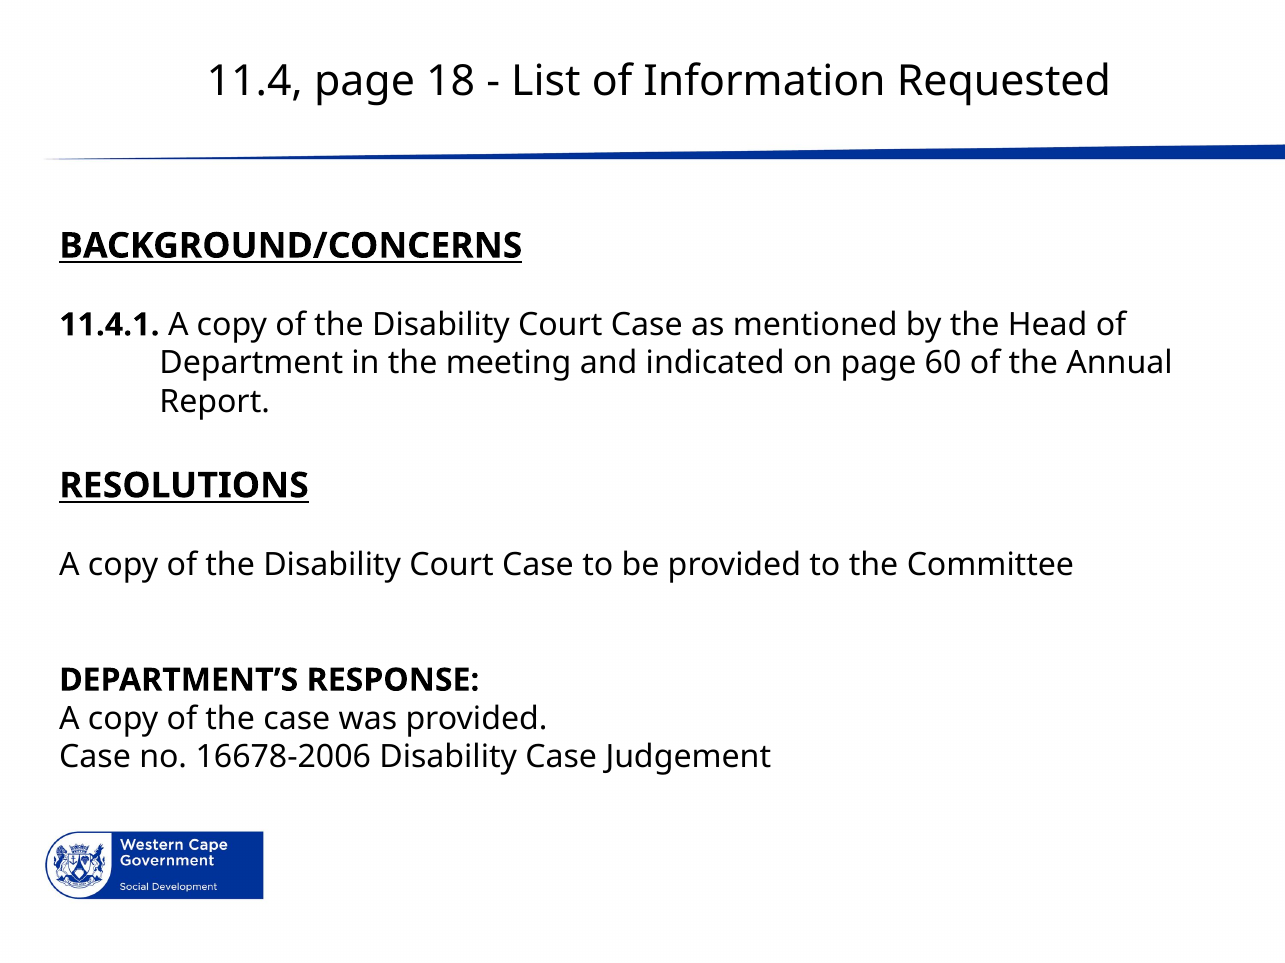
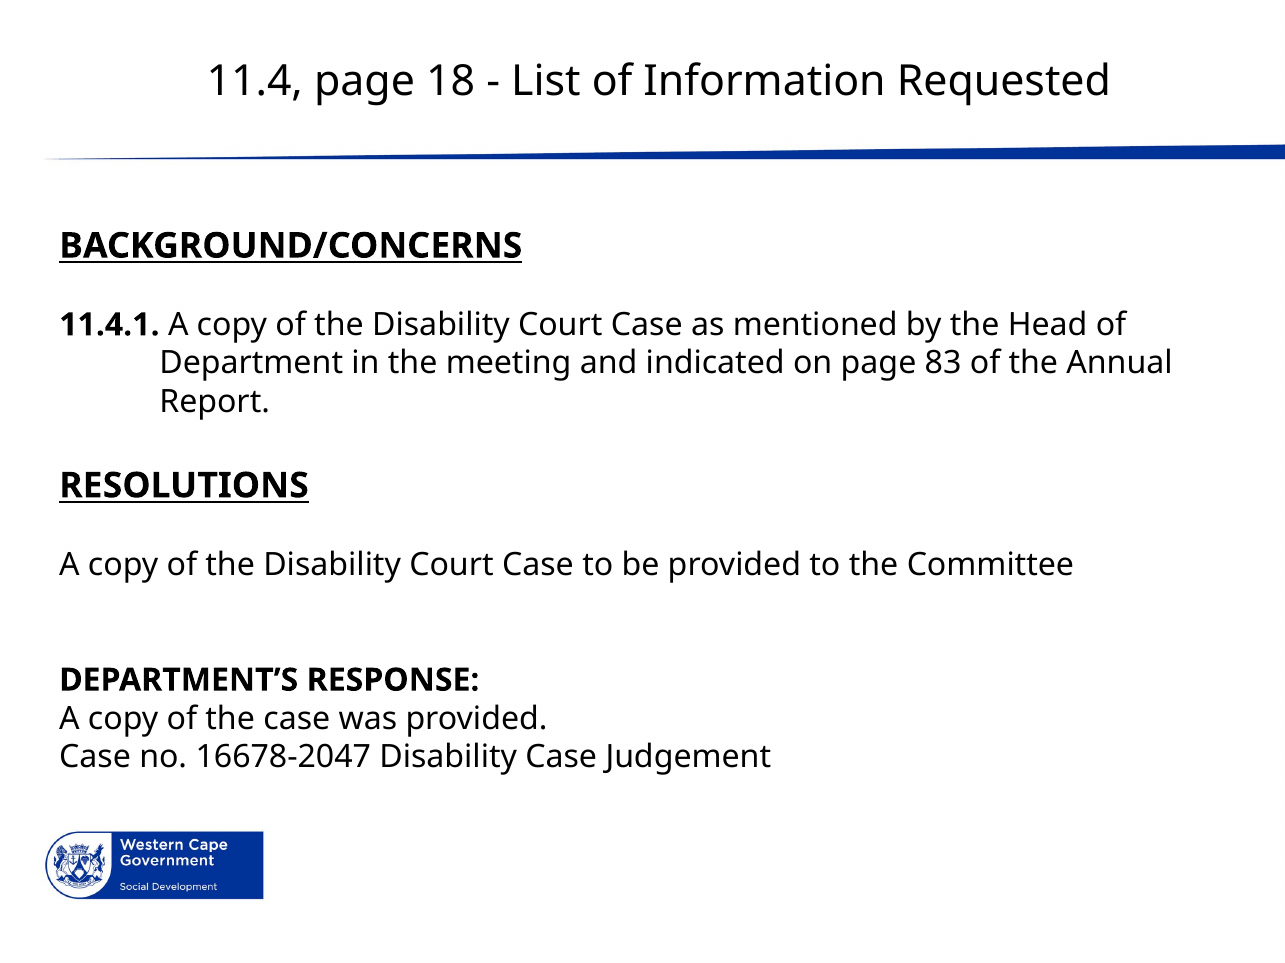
60: 60 -> 83
16678-2006: 16678-2006 -> 16678-2047
